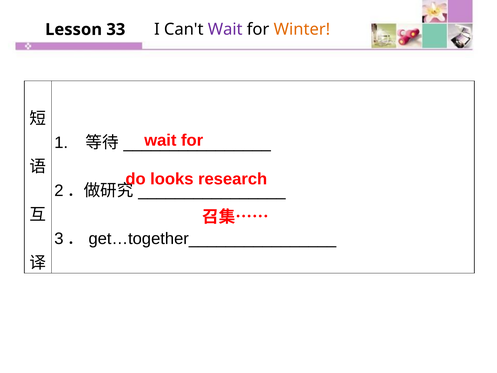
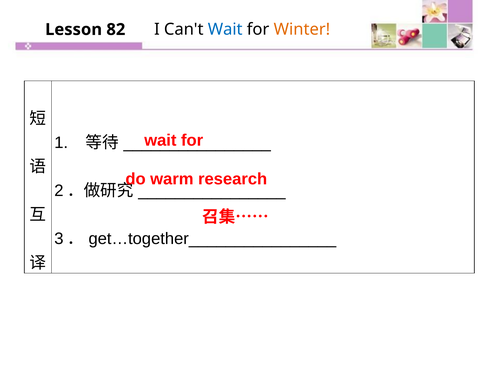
33: 33 -> 82
Wait at (225, 29) colour: purple -> blue
looks: looks -> warm
